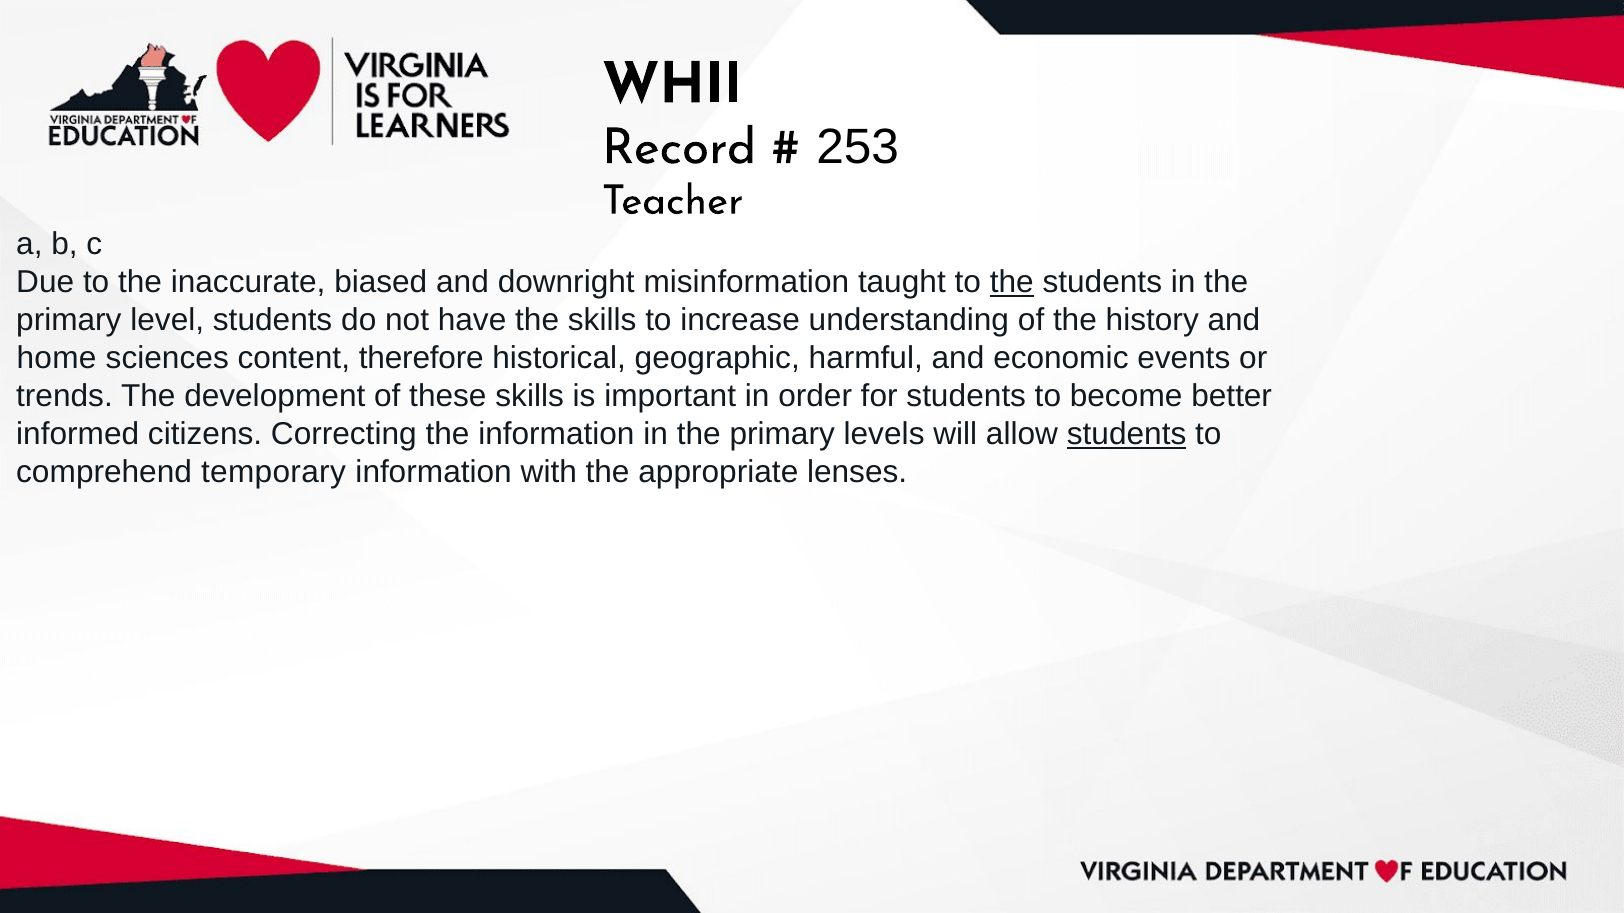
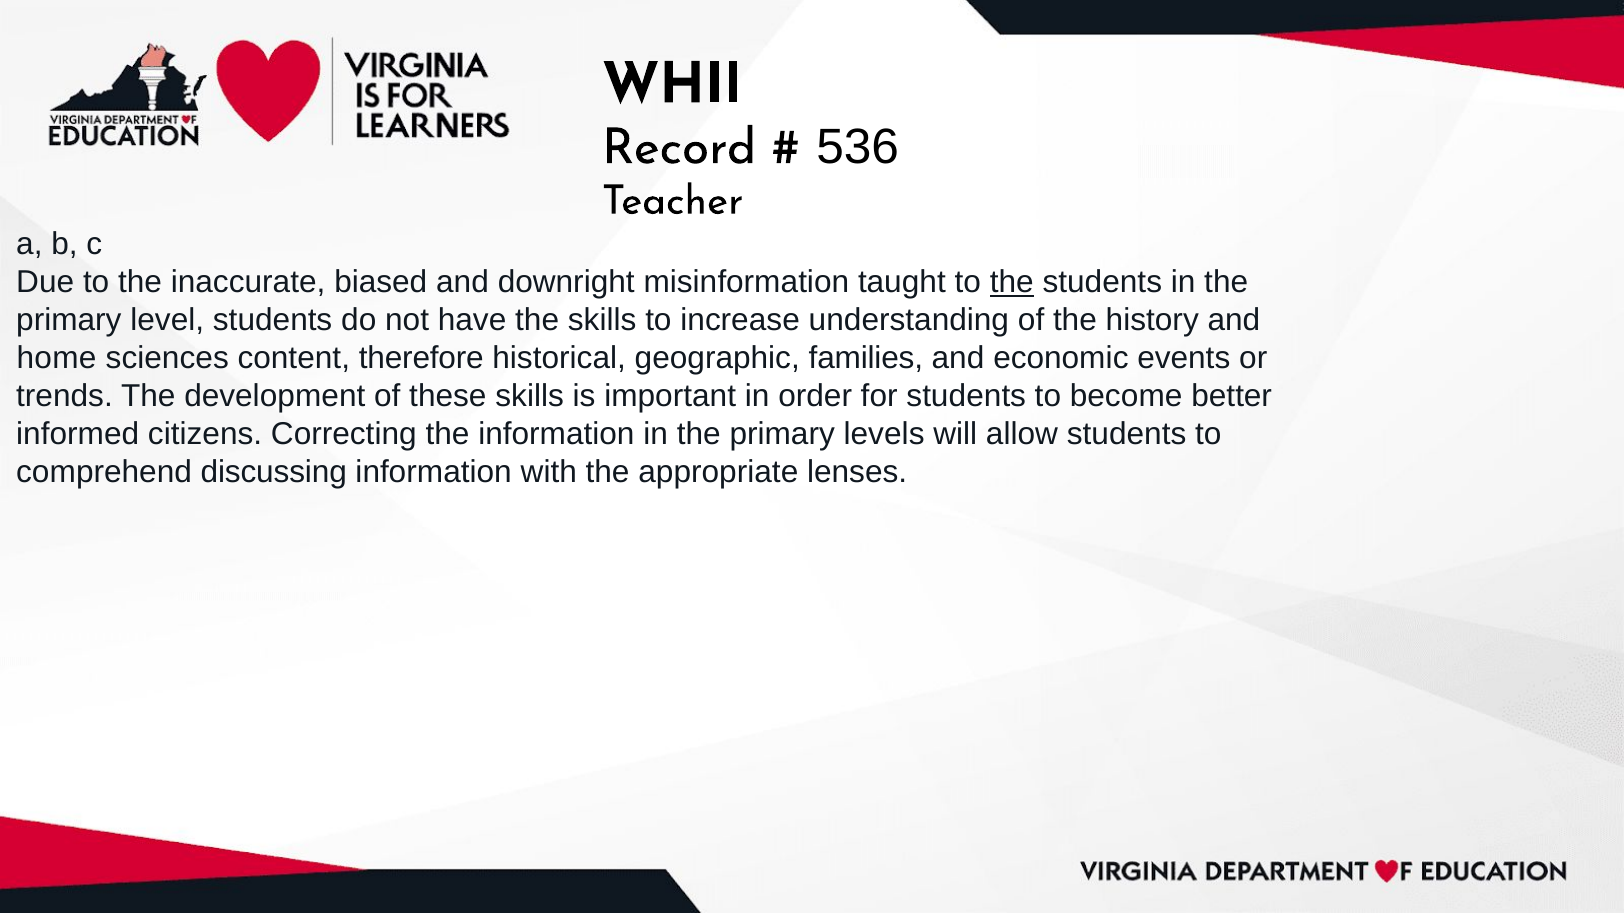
253: 253 -> 536
harmful: harmful -> families
students at (1127, 434) underline: present -> none
temporary: temporary -> discussing
